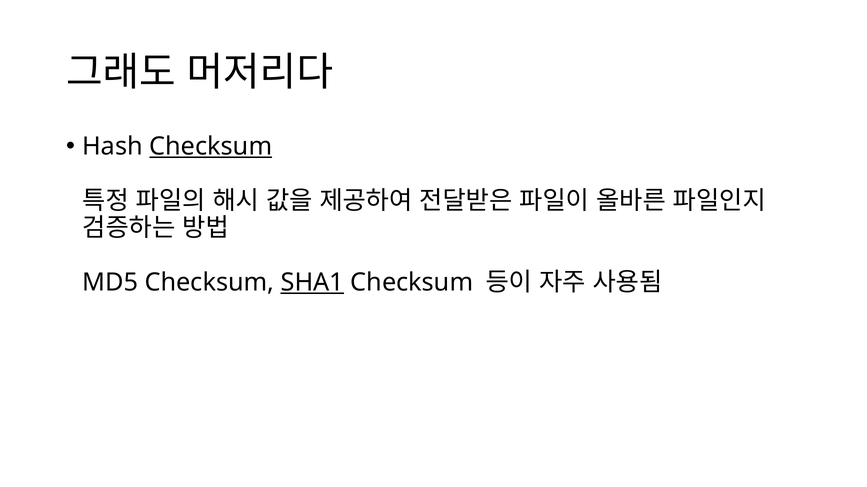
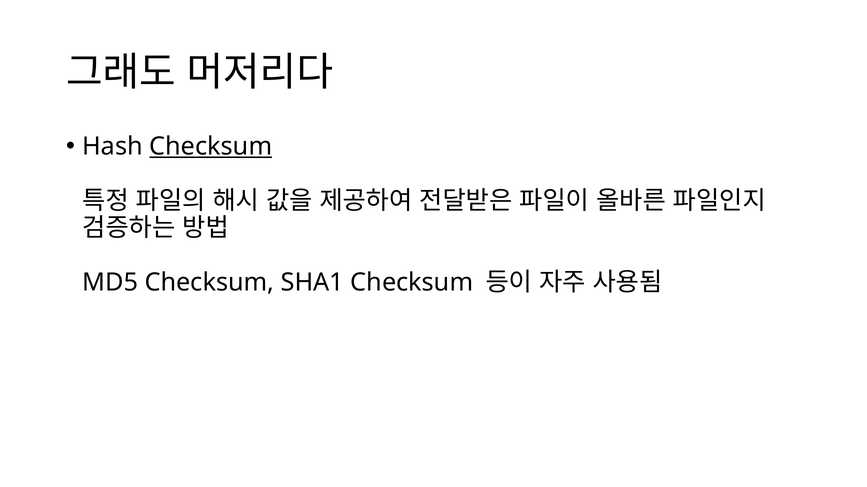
SHA1 underline: present -> none
